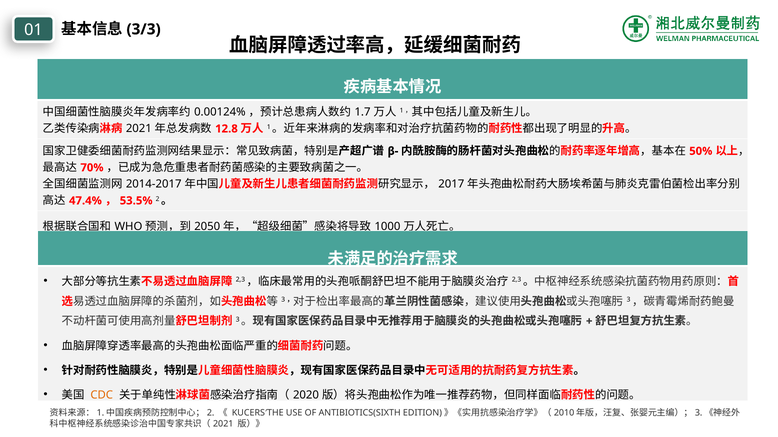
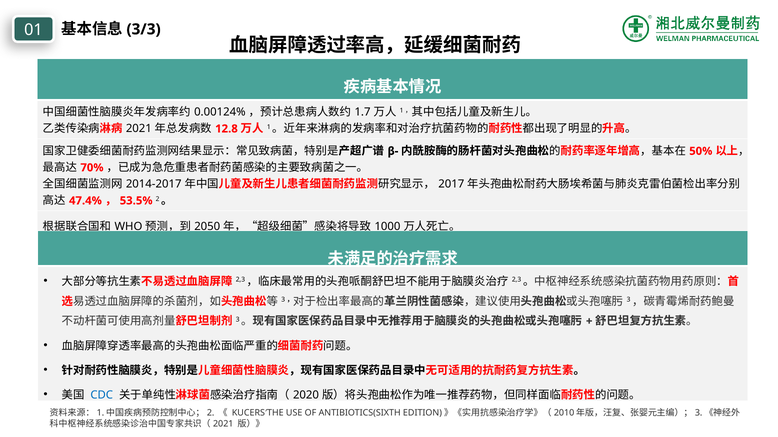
CDC colour: orange -> blue
